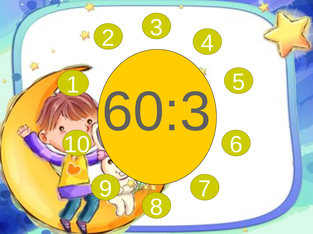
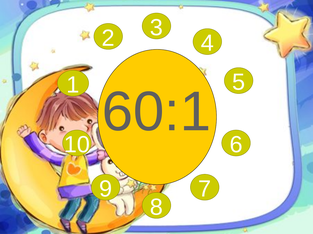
60:3: 60:3 -> 60:1
